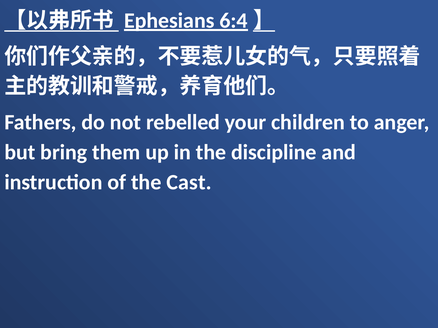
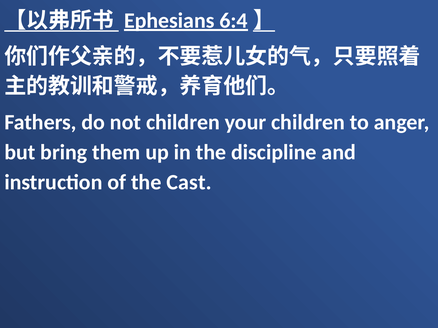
not rebelled: rebelled -> children
